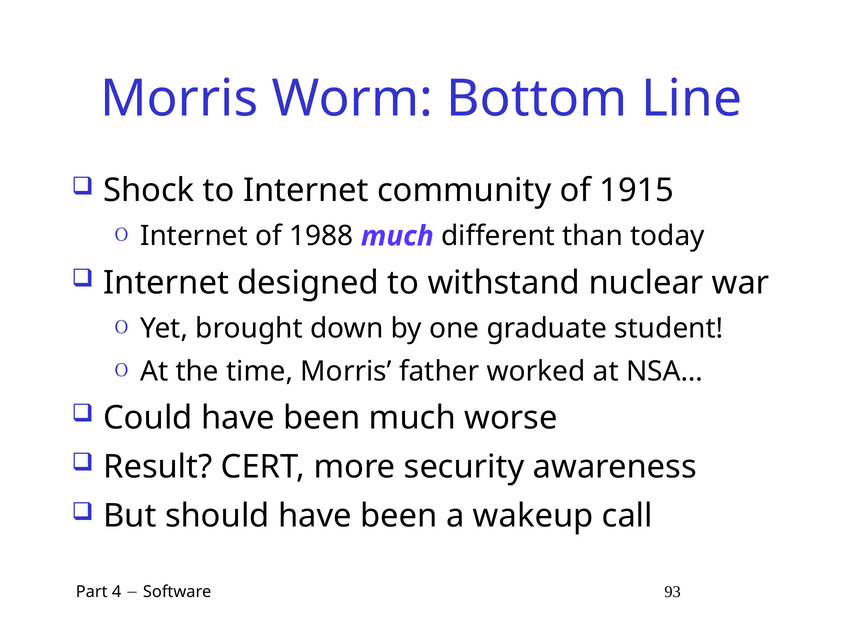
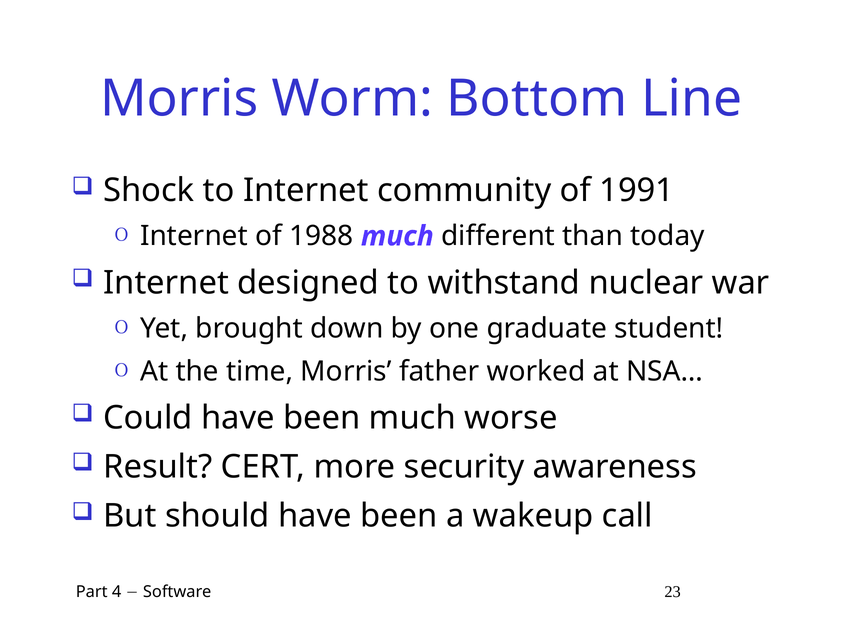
1915: 1915 -> 1991
93: 93 -> 23
